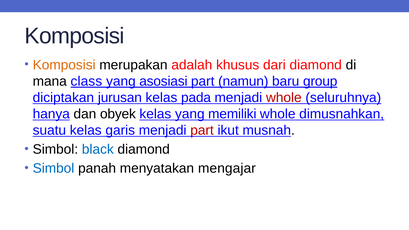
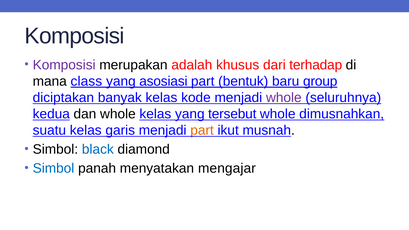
Komposisi at (64, 65) colour: orange -> purple
dari diamond: diamond -> terhadap
namun: namun -> bentuk
jurusan: jurusan -> banyak
pada: pada -> kode
whole at (284, 98) colour: red -> purple
hanya: hanya -> kedua
dan obyek: obyek -> whole
memiliki: memiliki -> tersebut
part at (202, 130) colour: red -> orange
